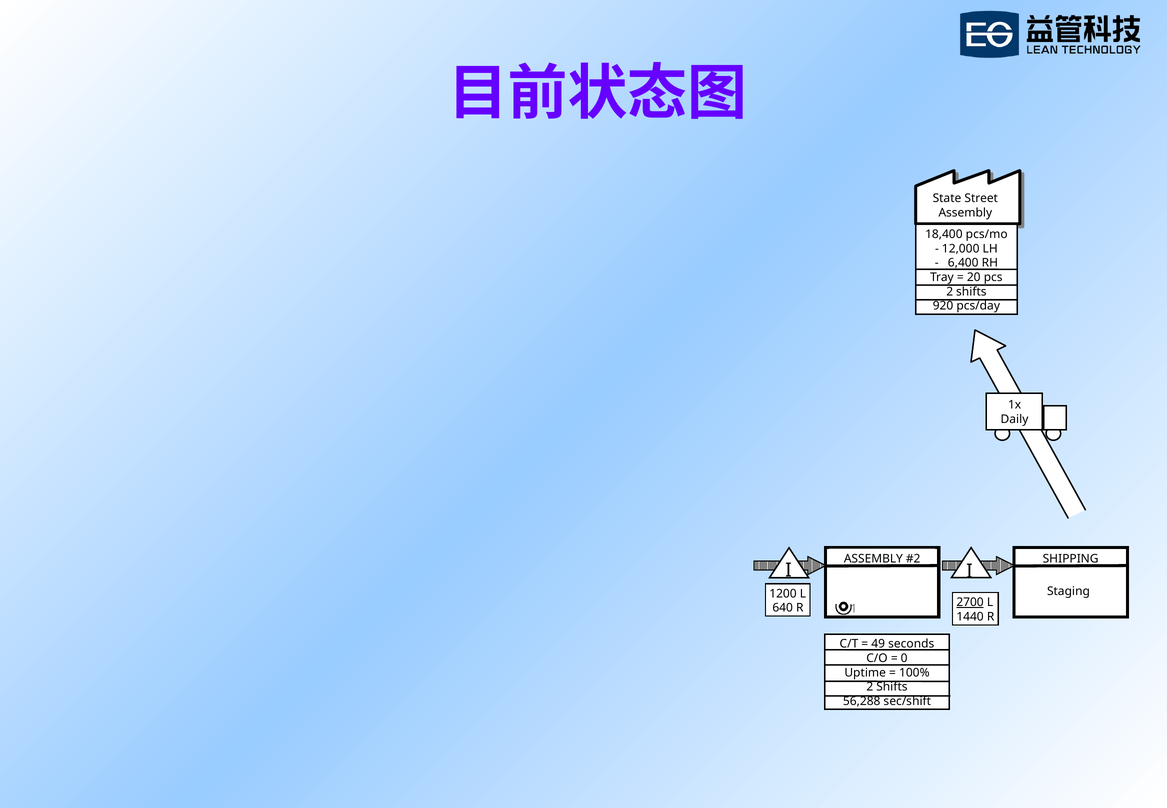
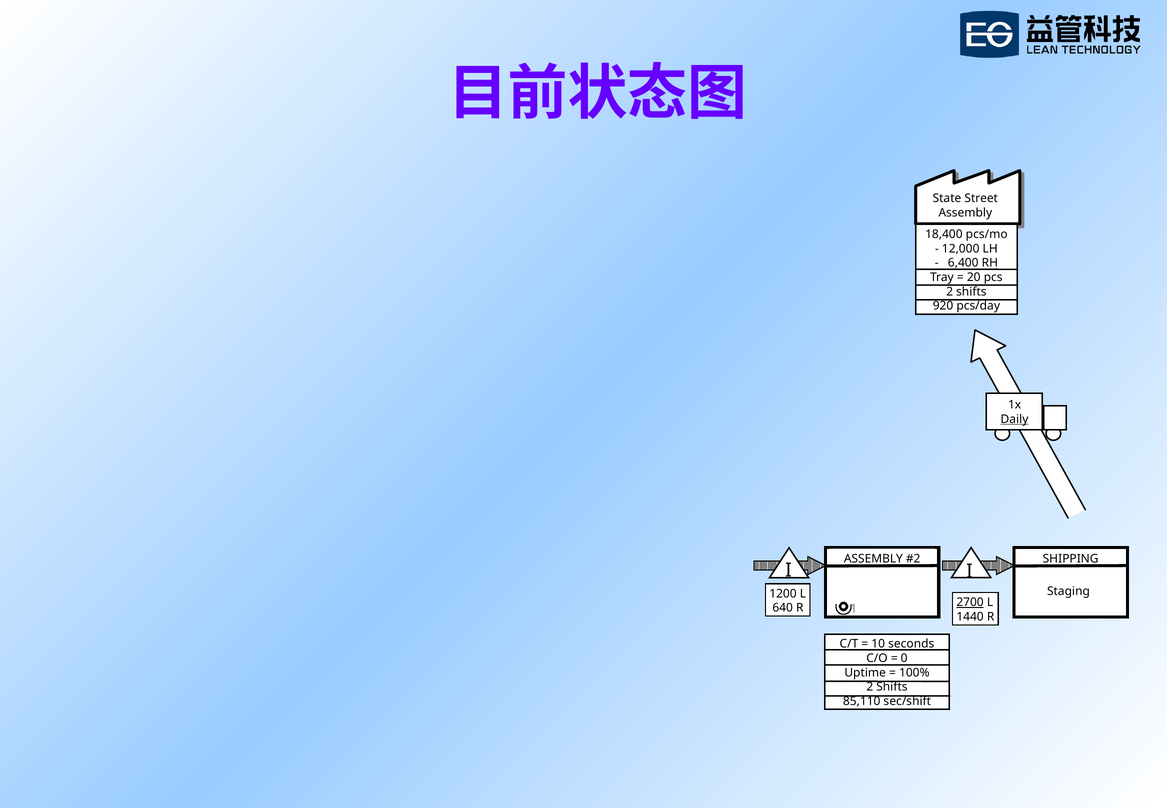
Daily underline: none -> present
49: 49 -> 10
56,288: 56,288 -> 85,110
